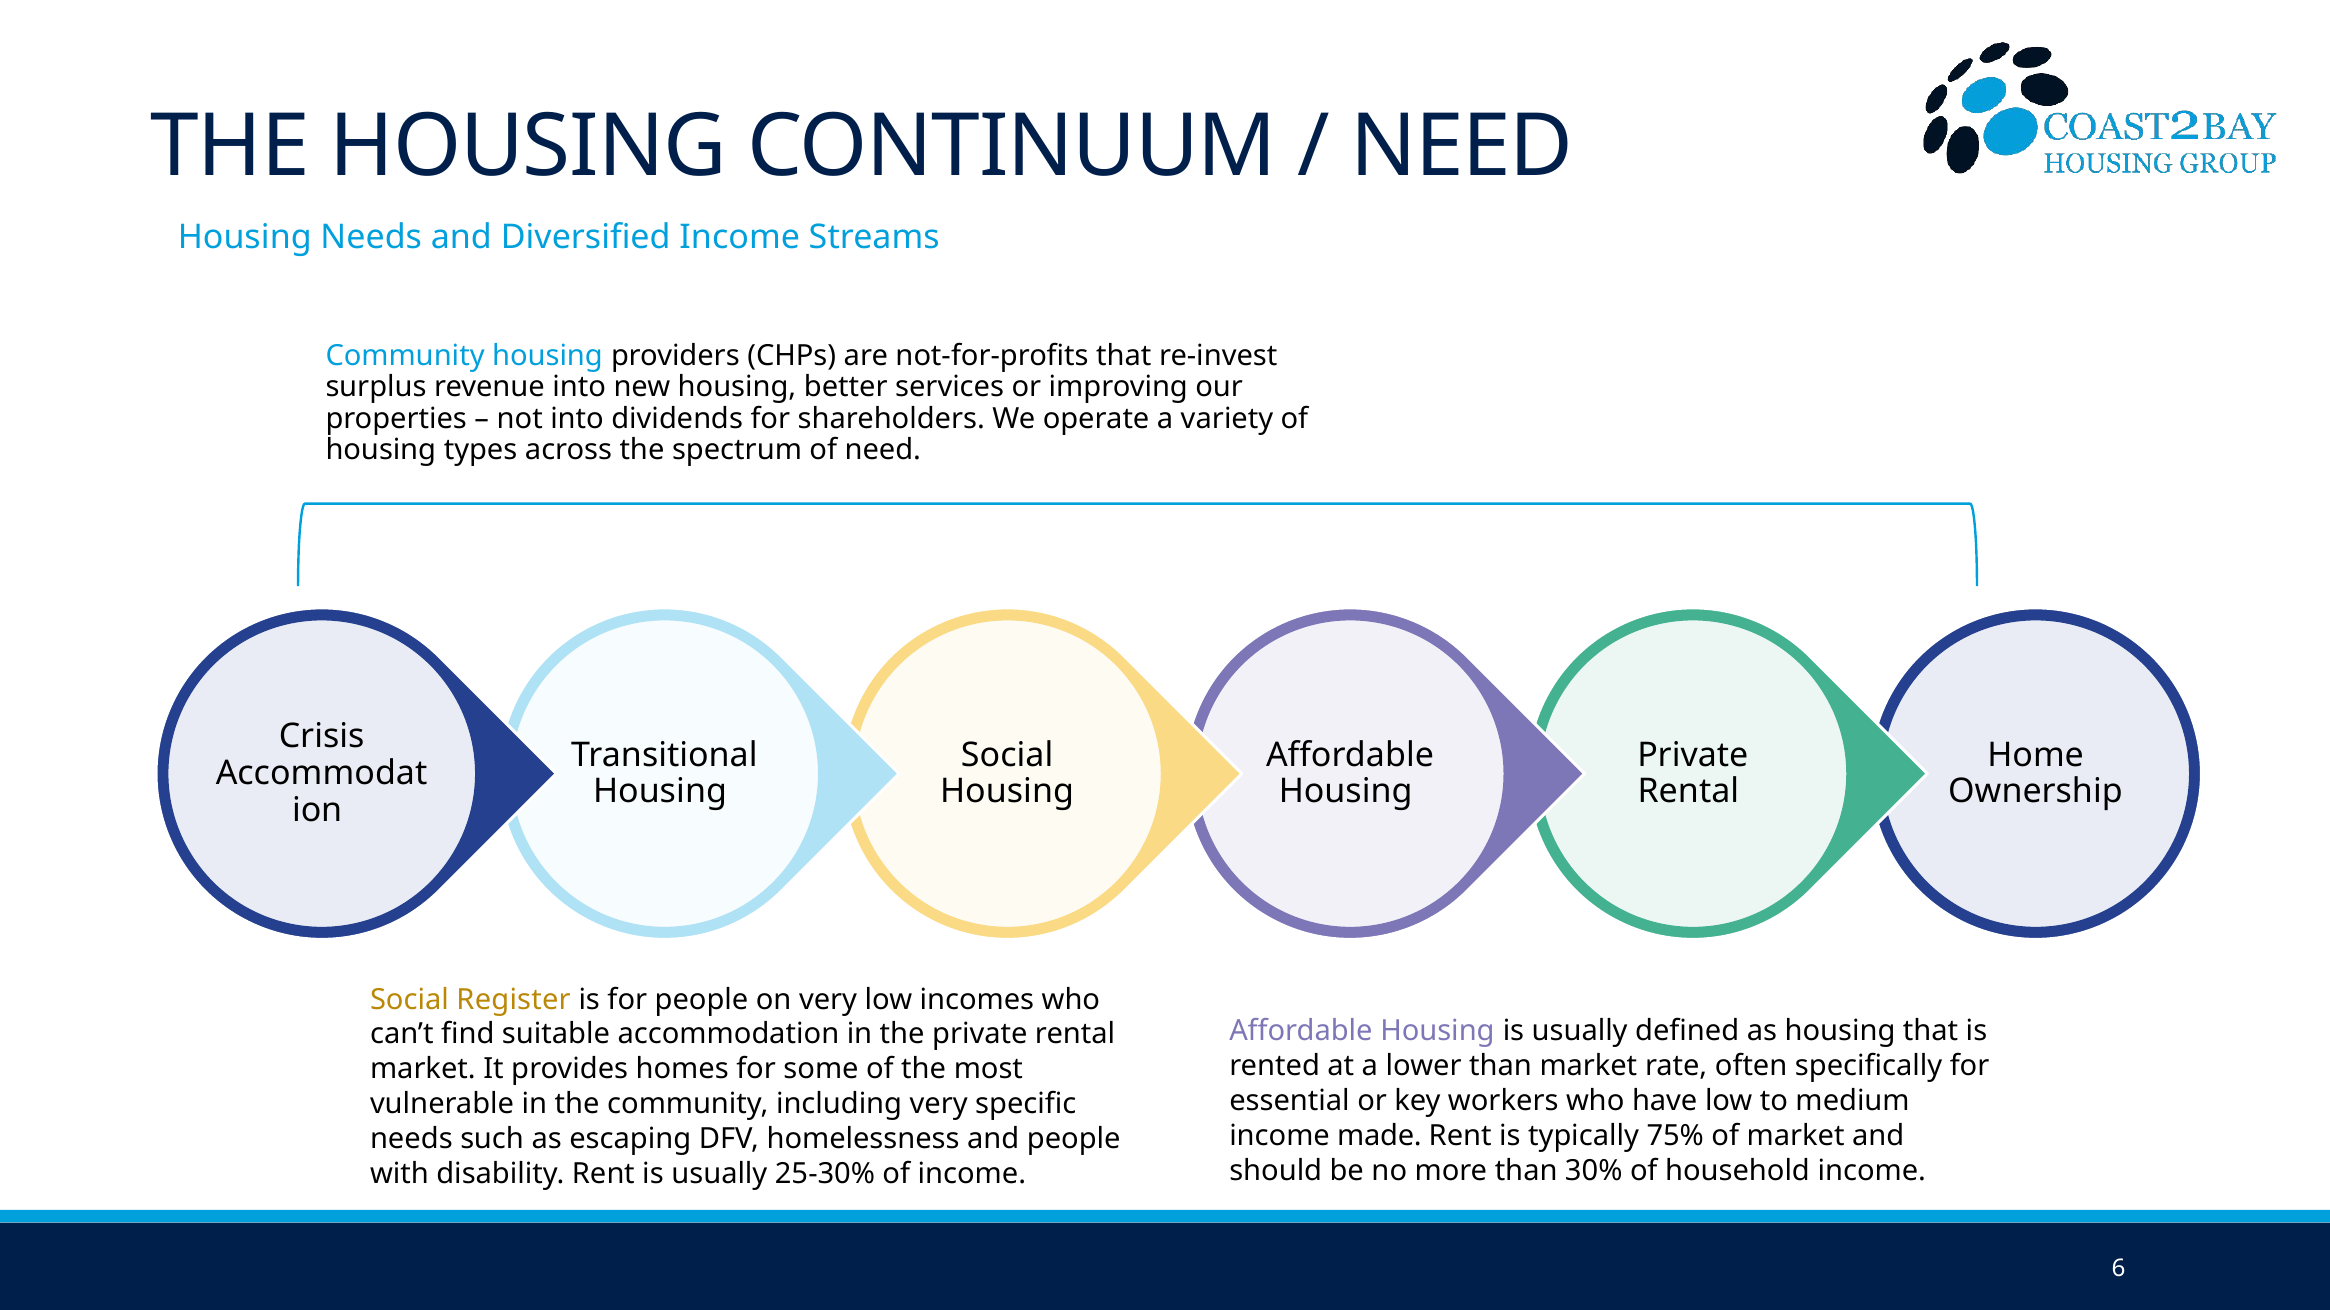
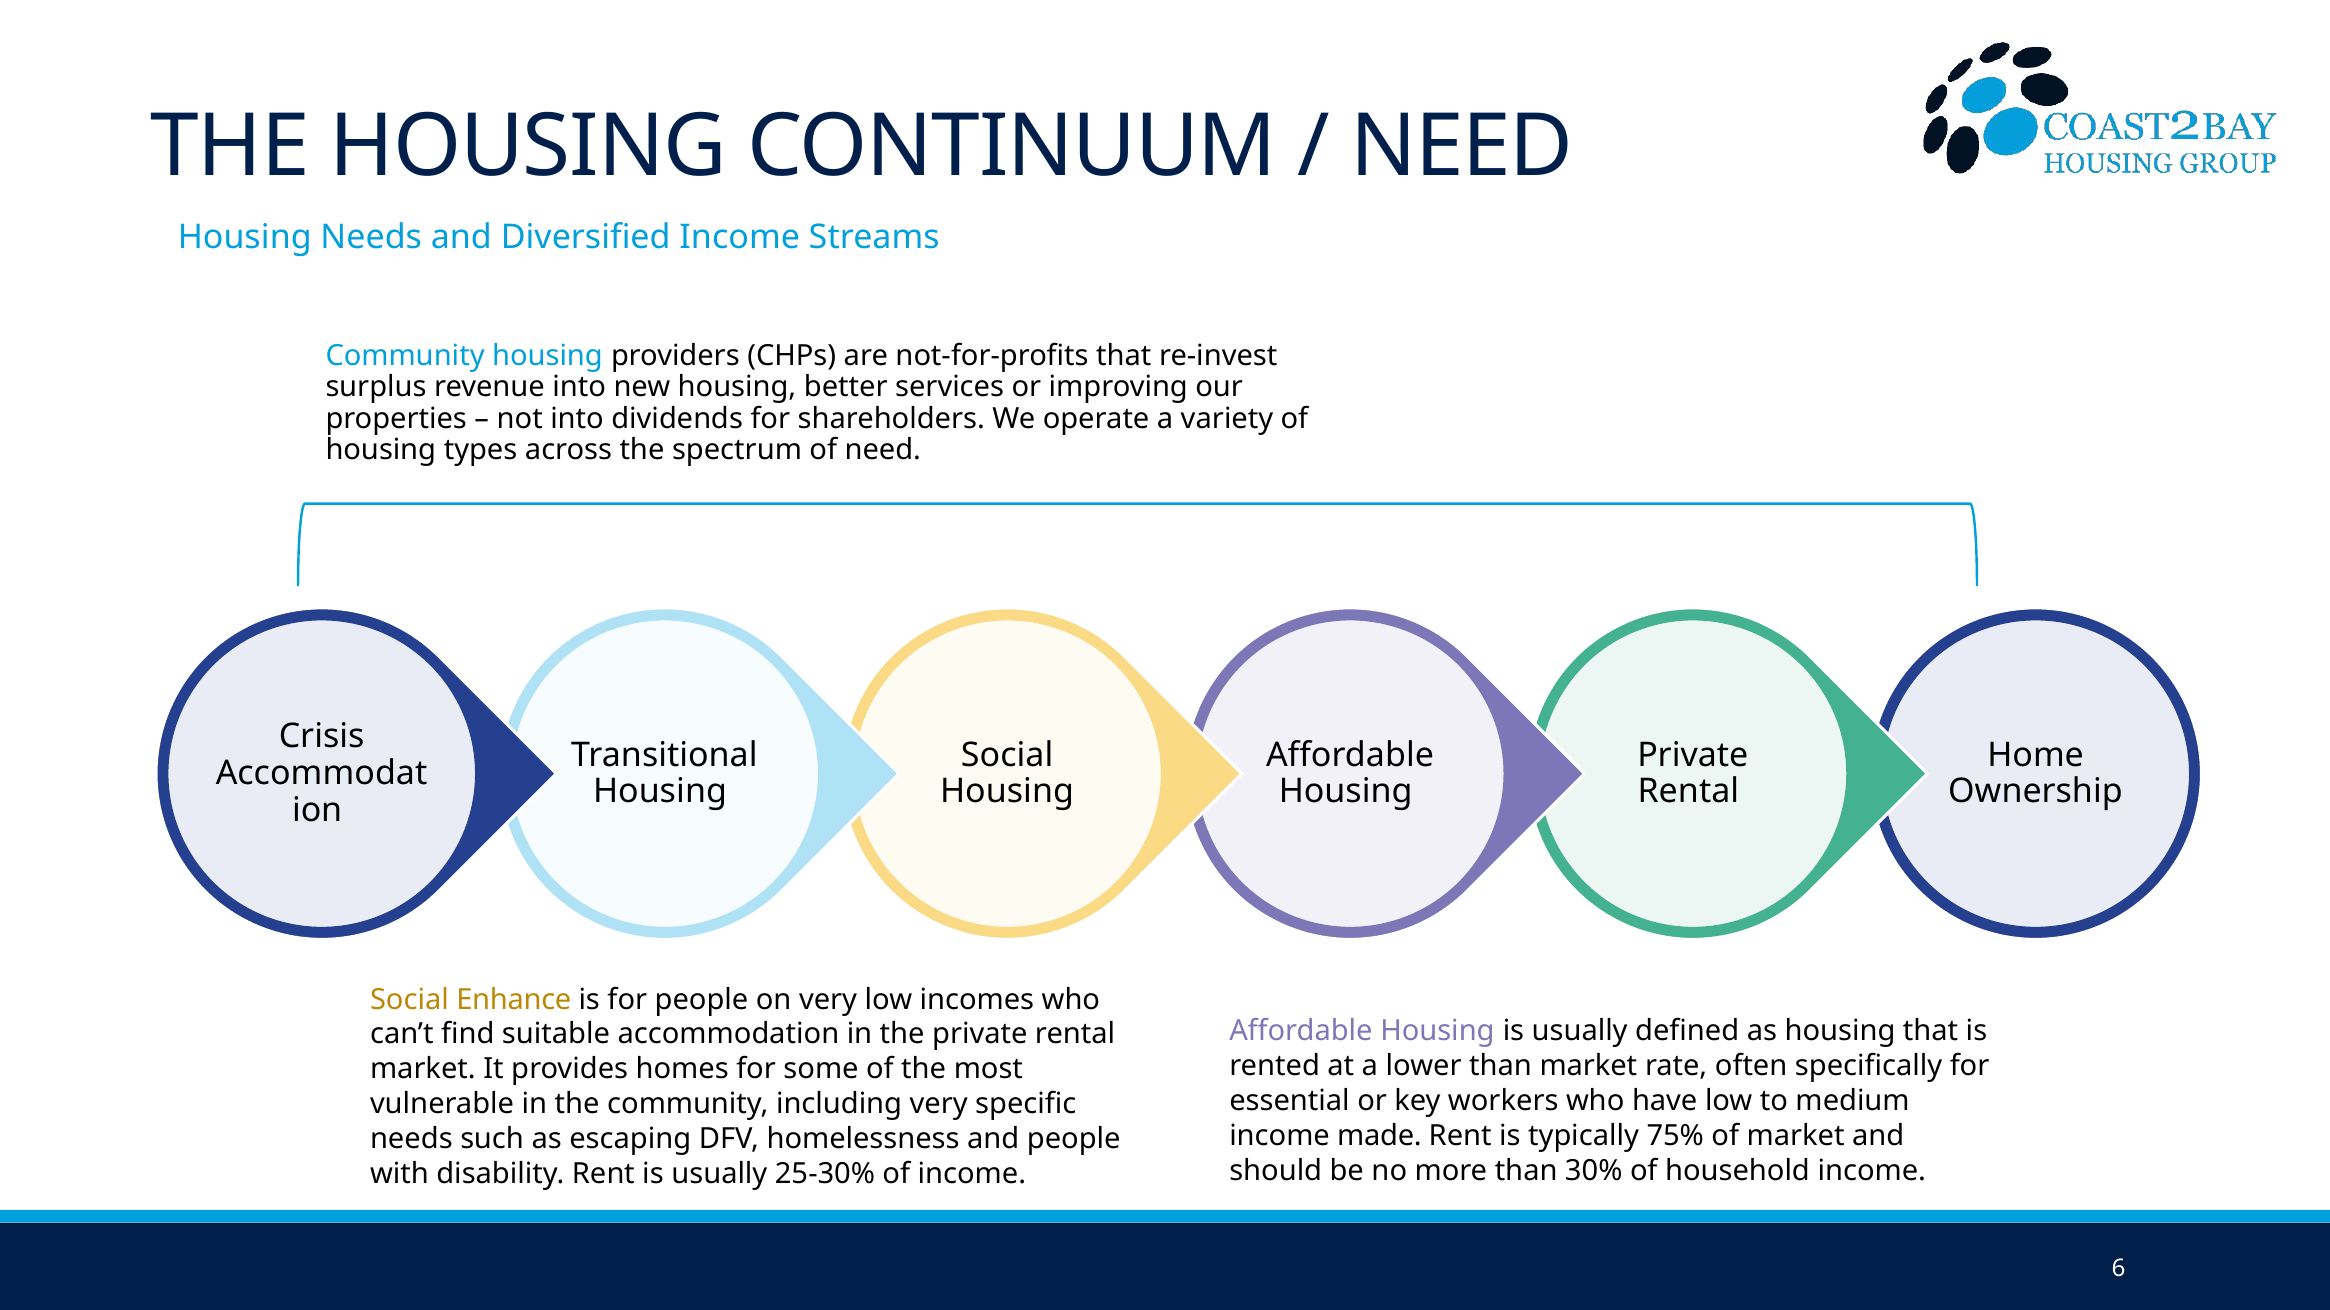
Register: Register -> Enhance
